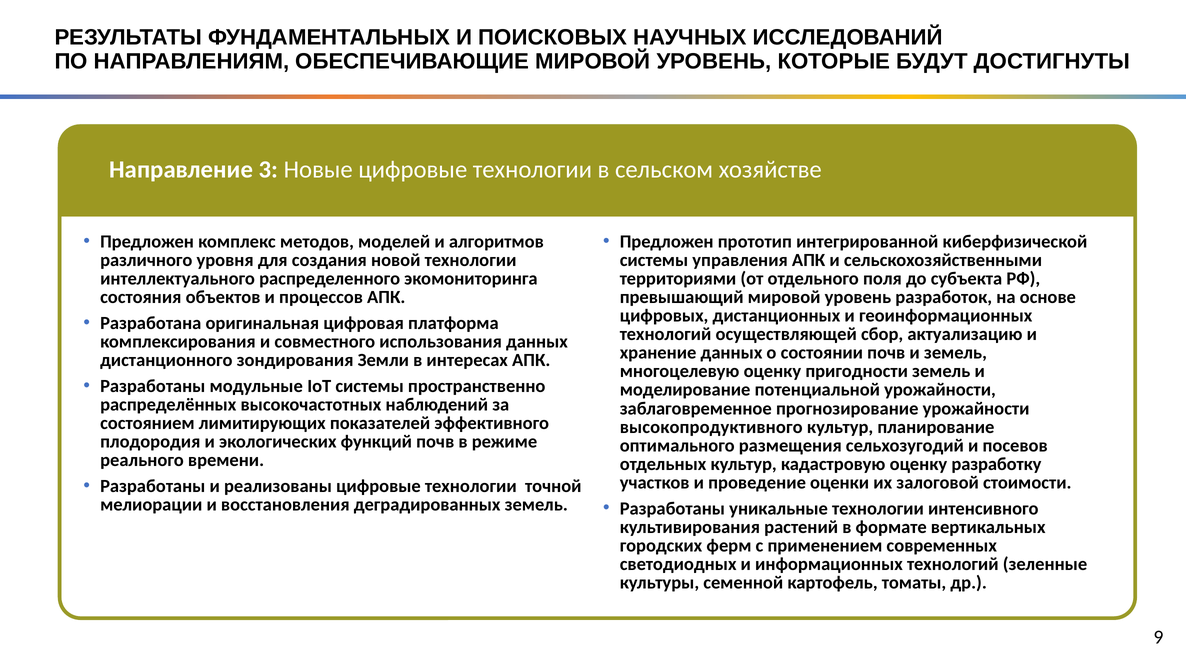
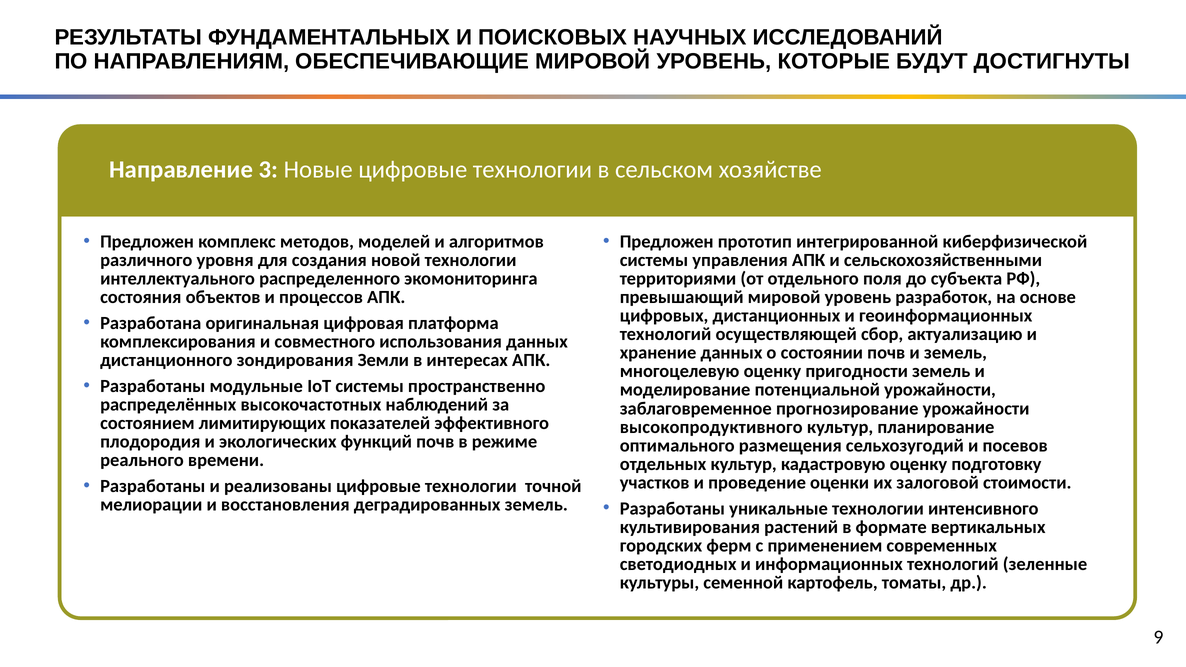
разработку: разработку -> подготовку
